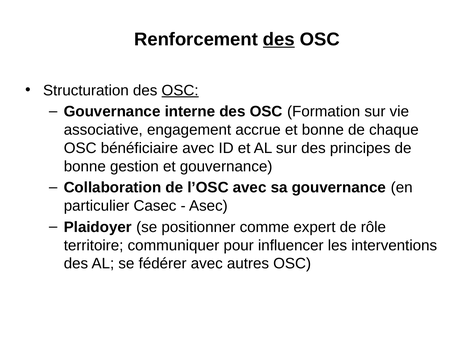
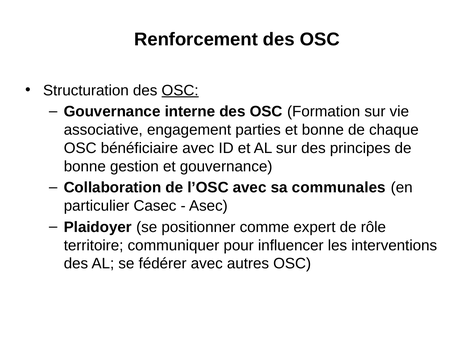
des at (279, 39) underline: present -> none
accrue: accrue -> parties
sa gouvernance: gouvernance -> communales
